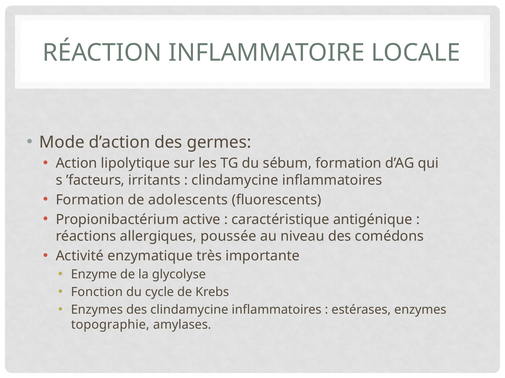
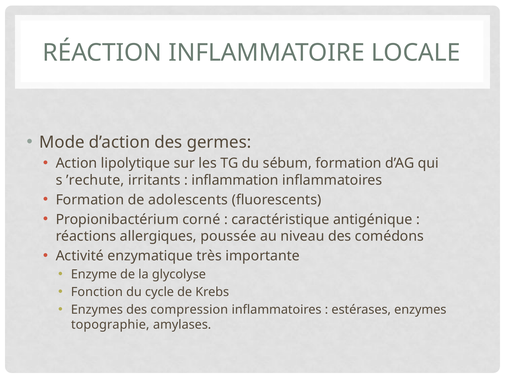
’facteurs: ’facteurs -> ’rechute
clindamycine at (235, 181): clindamycine -> inflammation
active: active -> corné
des clindamycine: clindamycine -> compression
